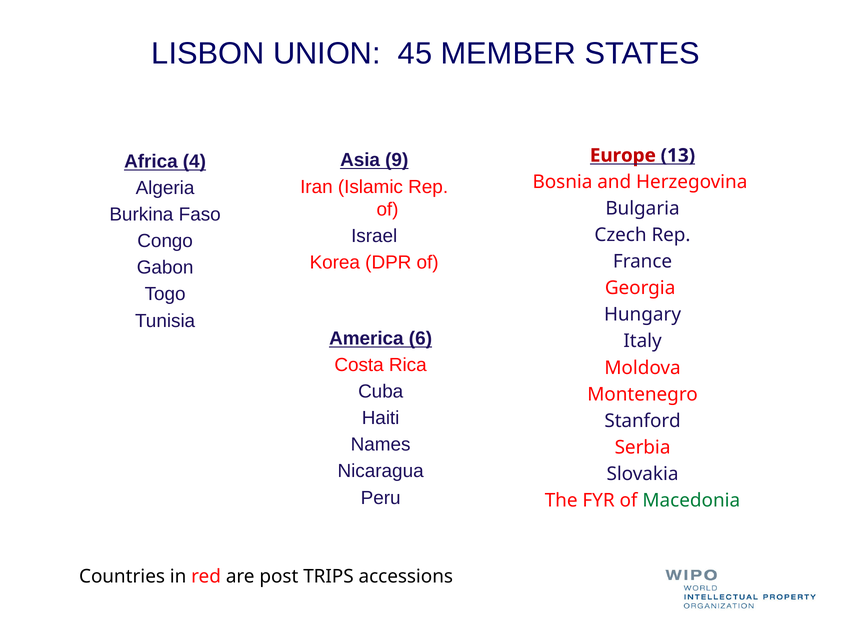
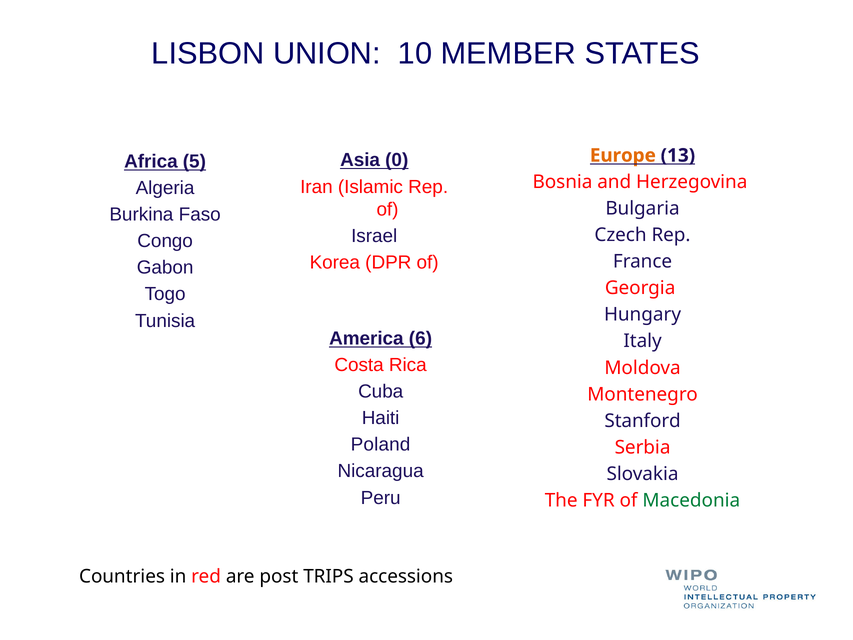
45: 45 -> 10
9: 9 -> 0
Europe colour: red -> orange
4: 4 -> 5
Names: Names -> Poland
